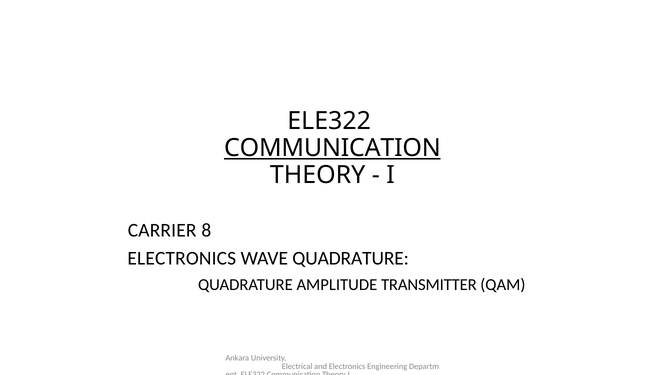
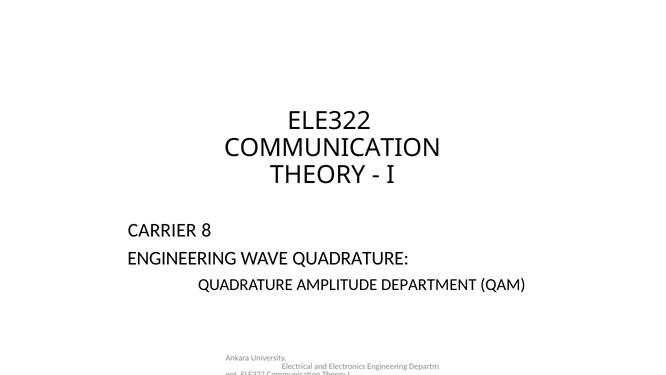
COMMUNICATION at (332, 148) underline: present -> none
ELECTRONICS at (182, 258): ELECTRONICS -> ENGINEERING
TRANSMITTER: TRANSMITTER -> DEPARTMENT
